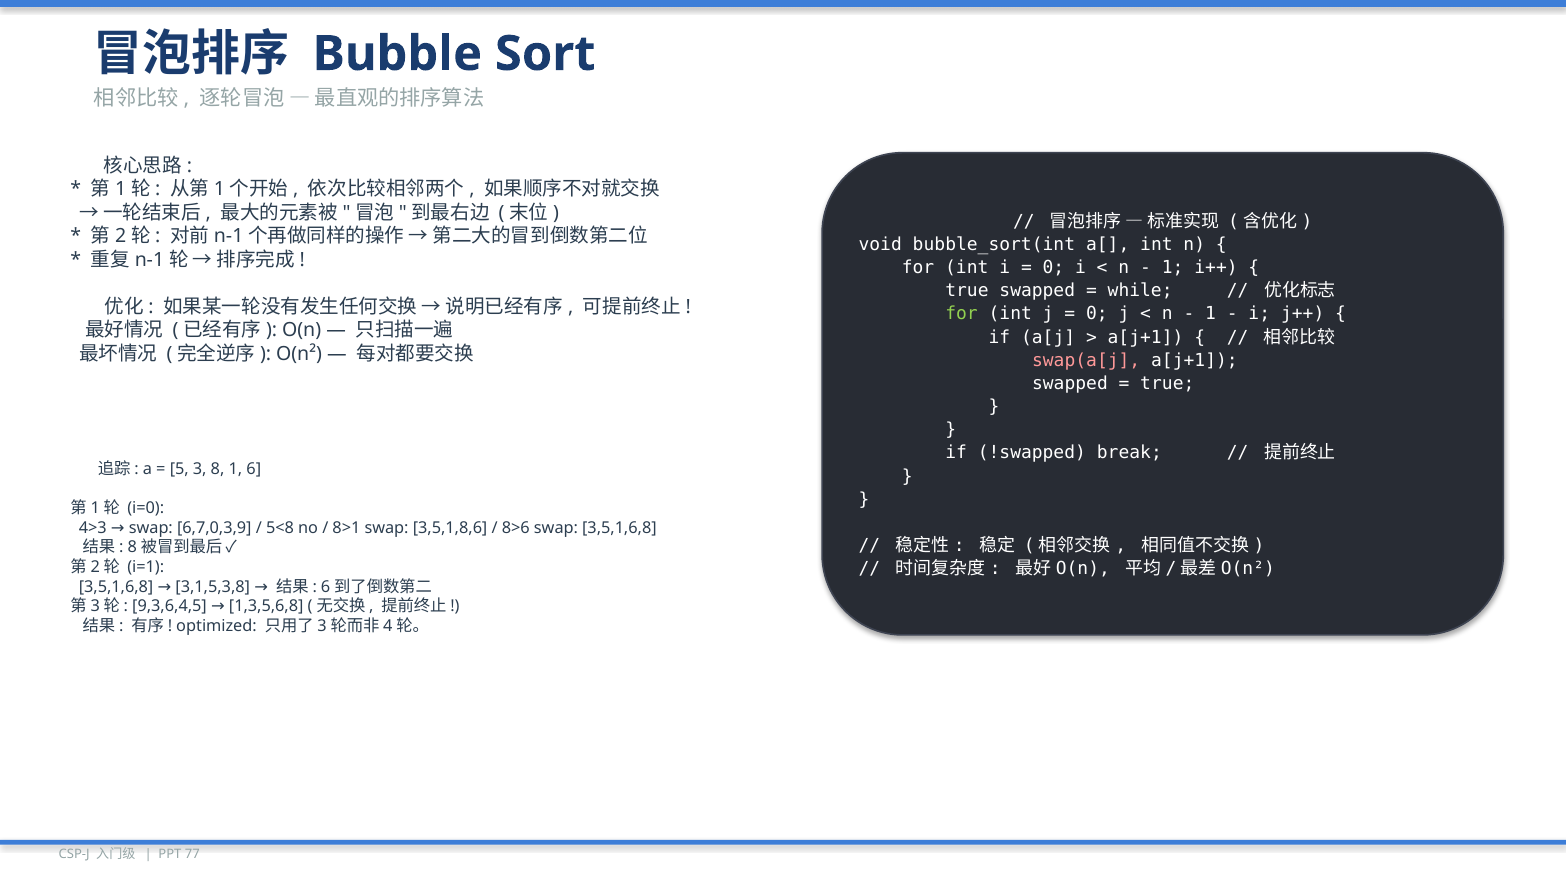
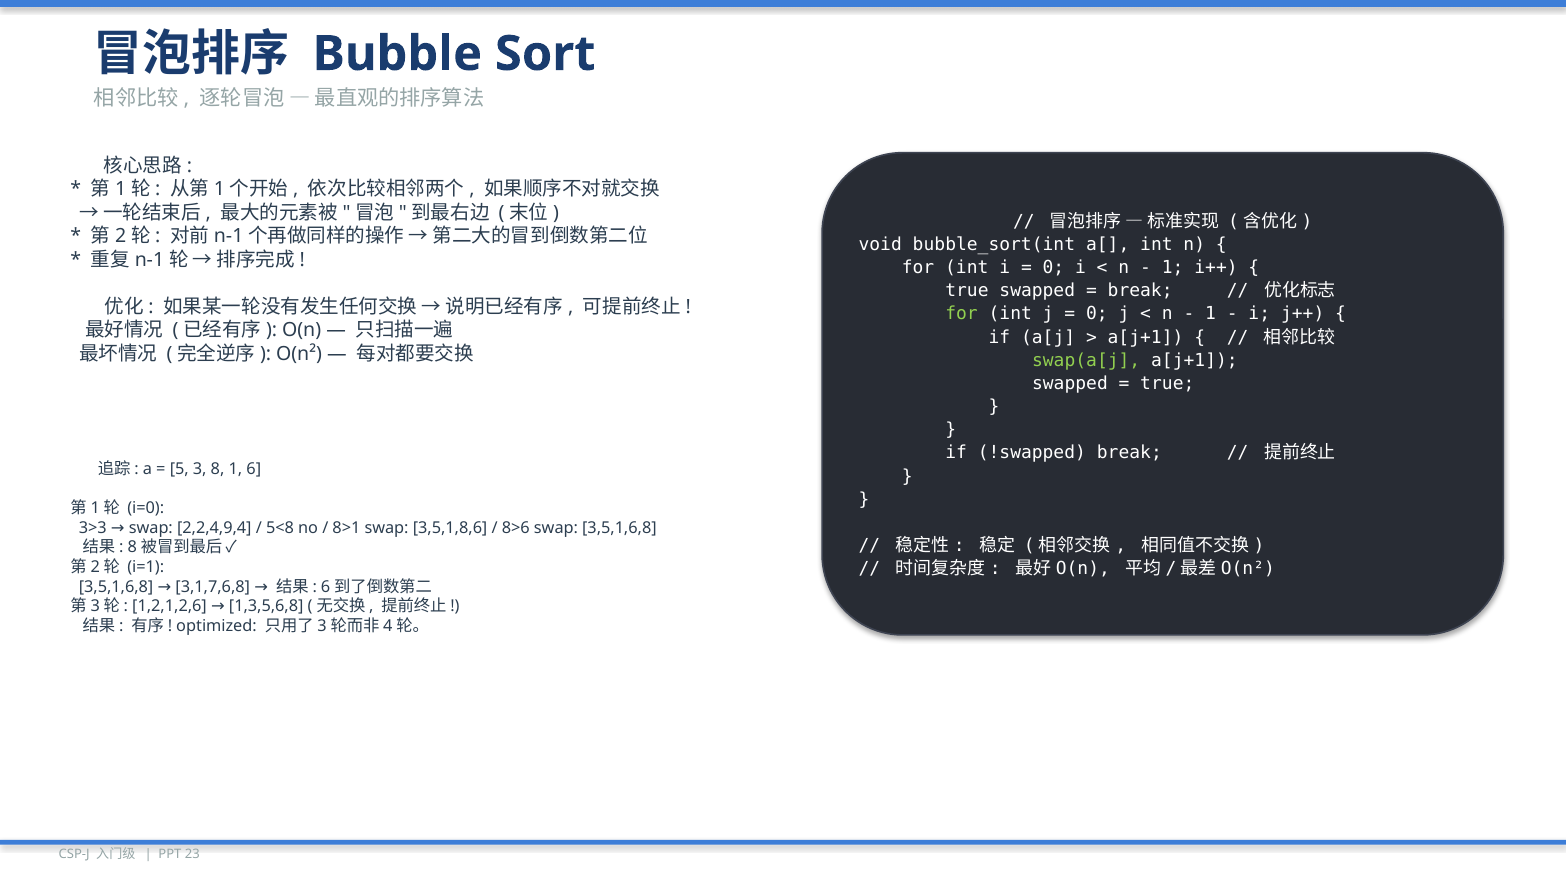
while at (1140, 291): while -> break
swap(a[j colour: pink -> light green
4>3: 4>3 -> 3>3
6,7,0,3,9: 6,7,0,3,9 -> 2,2,4,9,4
3,1,5,3,8: 3,1,5,3,8 -> 3,1,7,6,8
9,3,6,4,5: 9,3,6,4,5 -> 1,2,1,2,6
77: 77 -> 23
